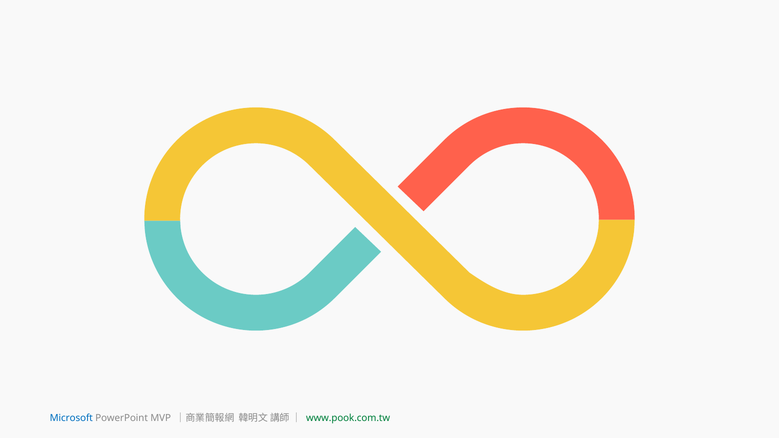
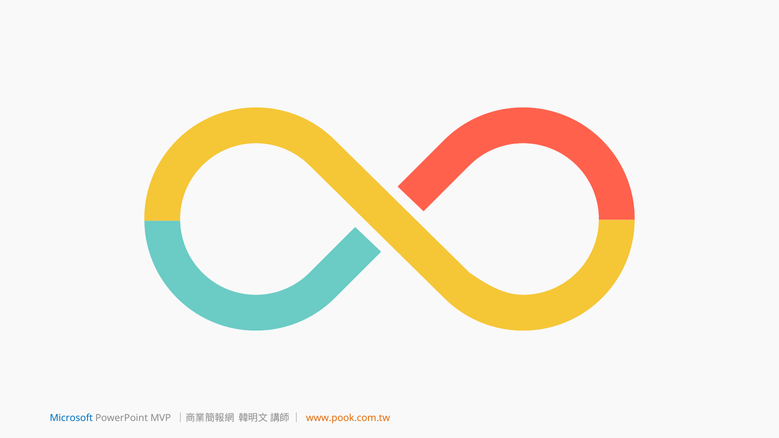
www.pook.com.tw colour: green -> orange
